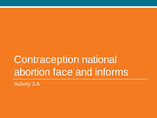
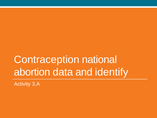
face: face -> data
informs: informs -> identify
